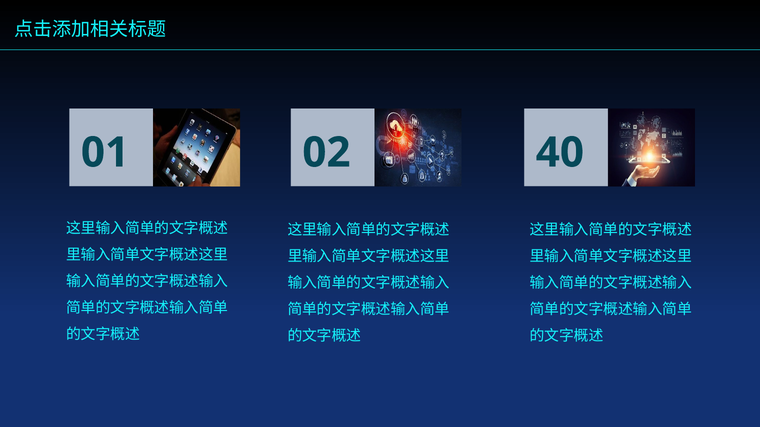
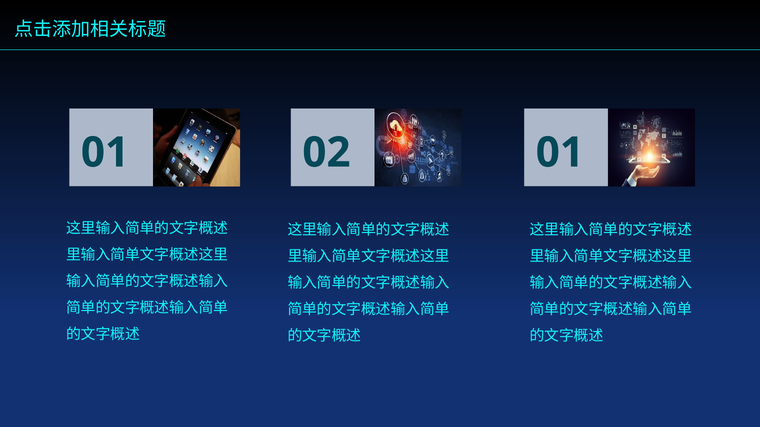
02 40: 40 -> 01
